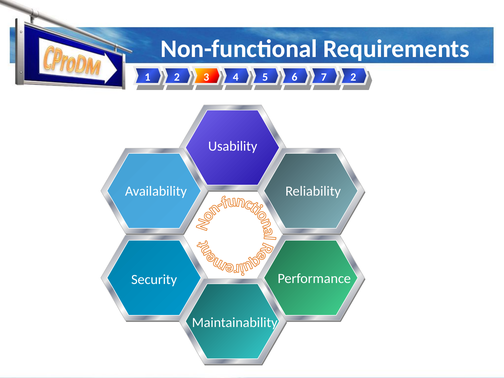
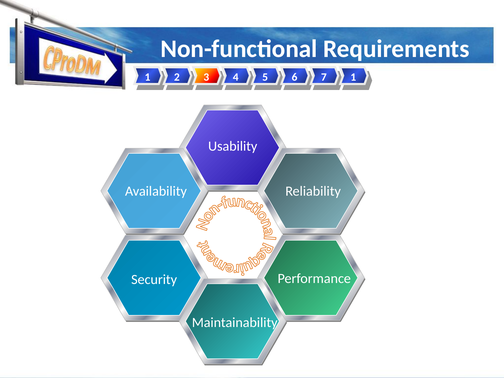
2 at (353, 77): 2 -> 1
